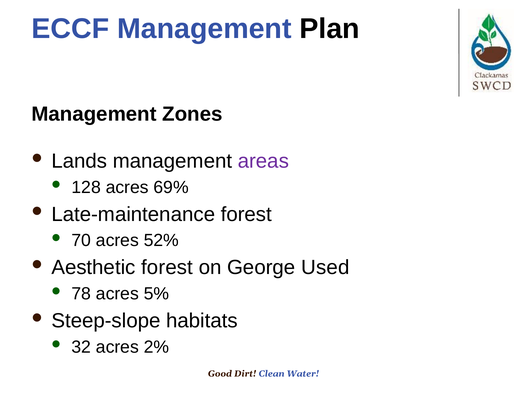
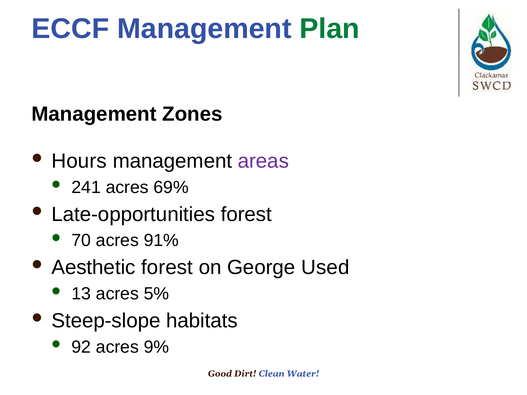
Plan colour: black -> green
Lands: Lands -> Hours
128: 128 -> 241
Late-maintenance: Late-maintenance -> Late-opportunities
52%: 52% -> 91%
78: 78 -> 13
32: 32 -> 92
2%: 2% -> 9%
